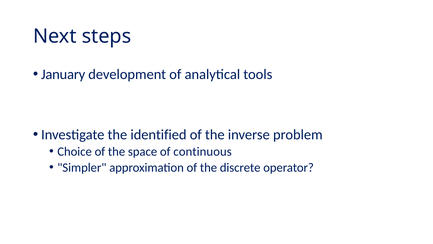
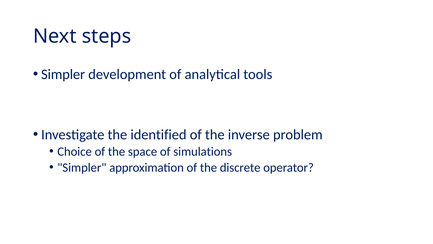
January at (63, 74): January -> Simpler
continuous: continuous -> simulations
